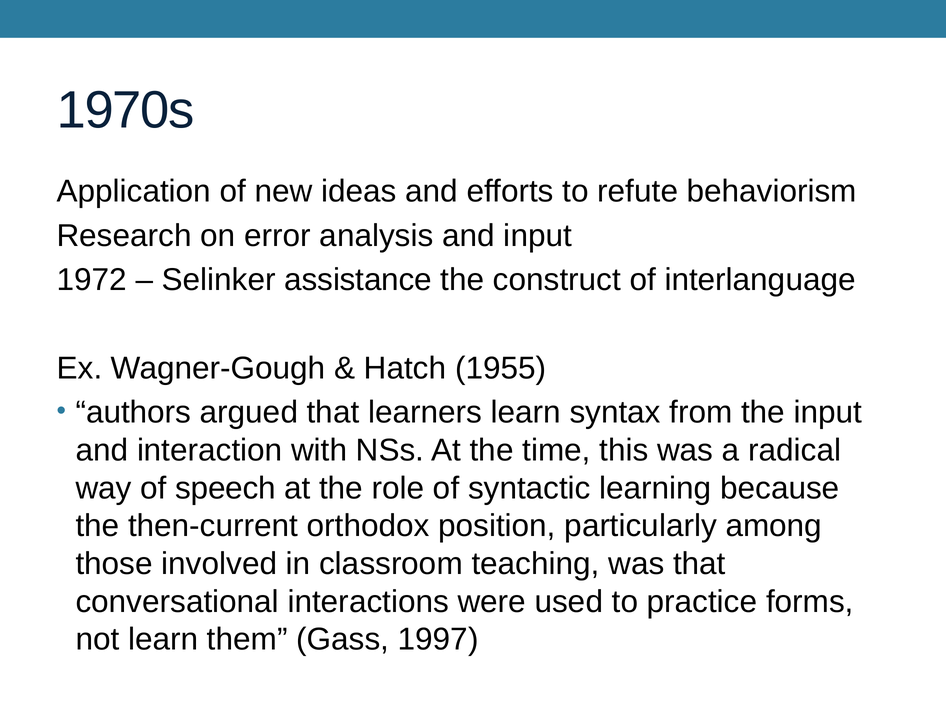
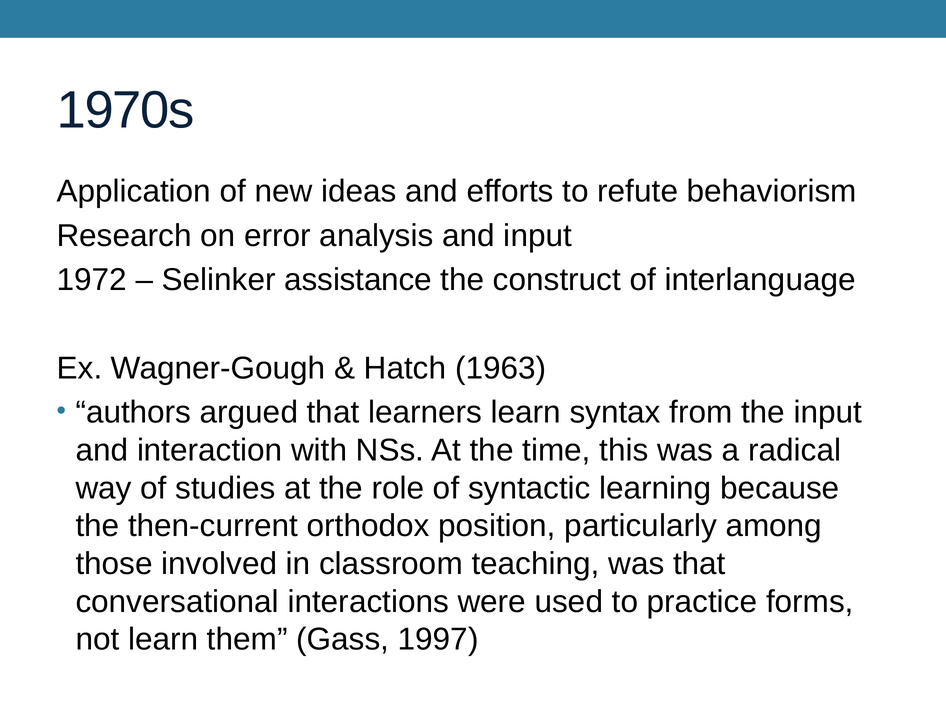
1955: 1955 -> 1963
speech: speech -> studies
